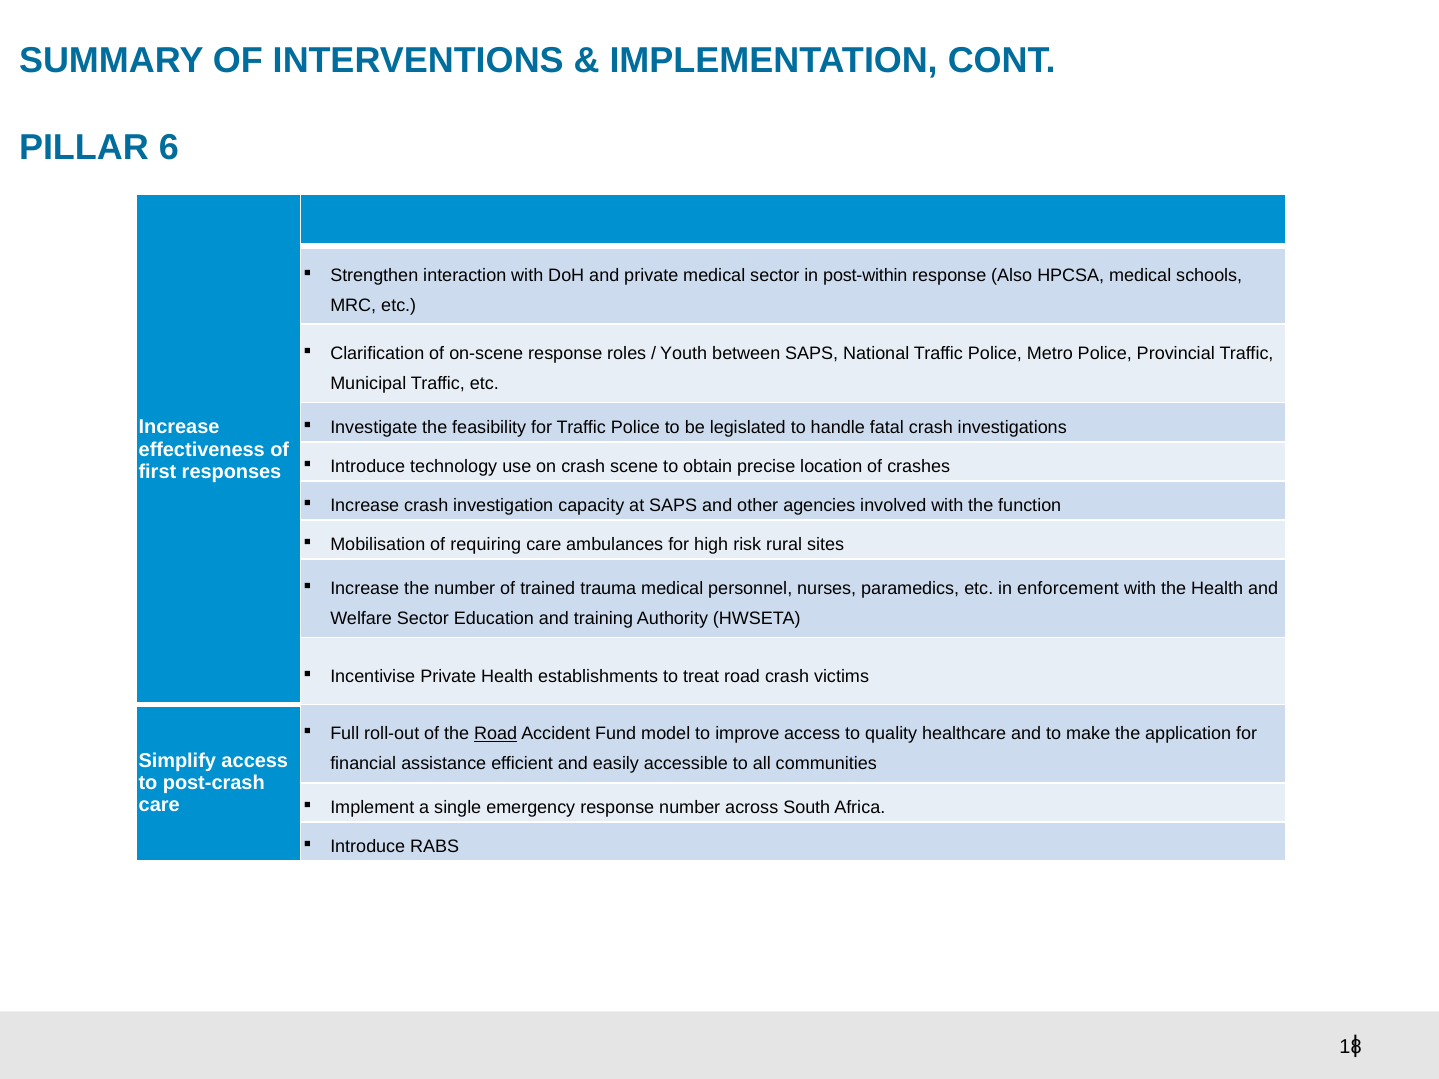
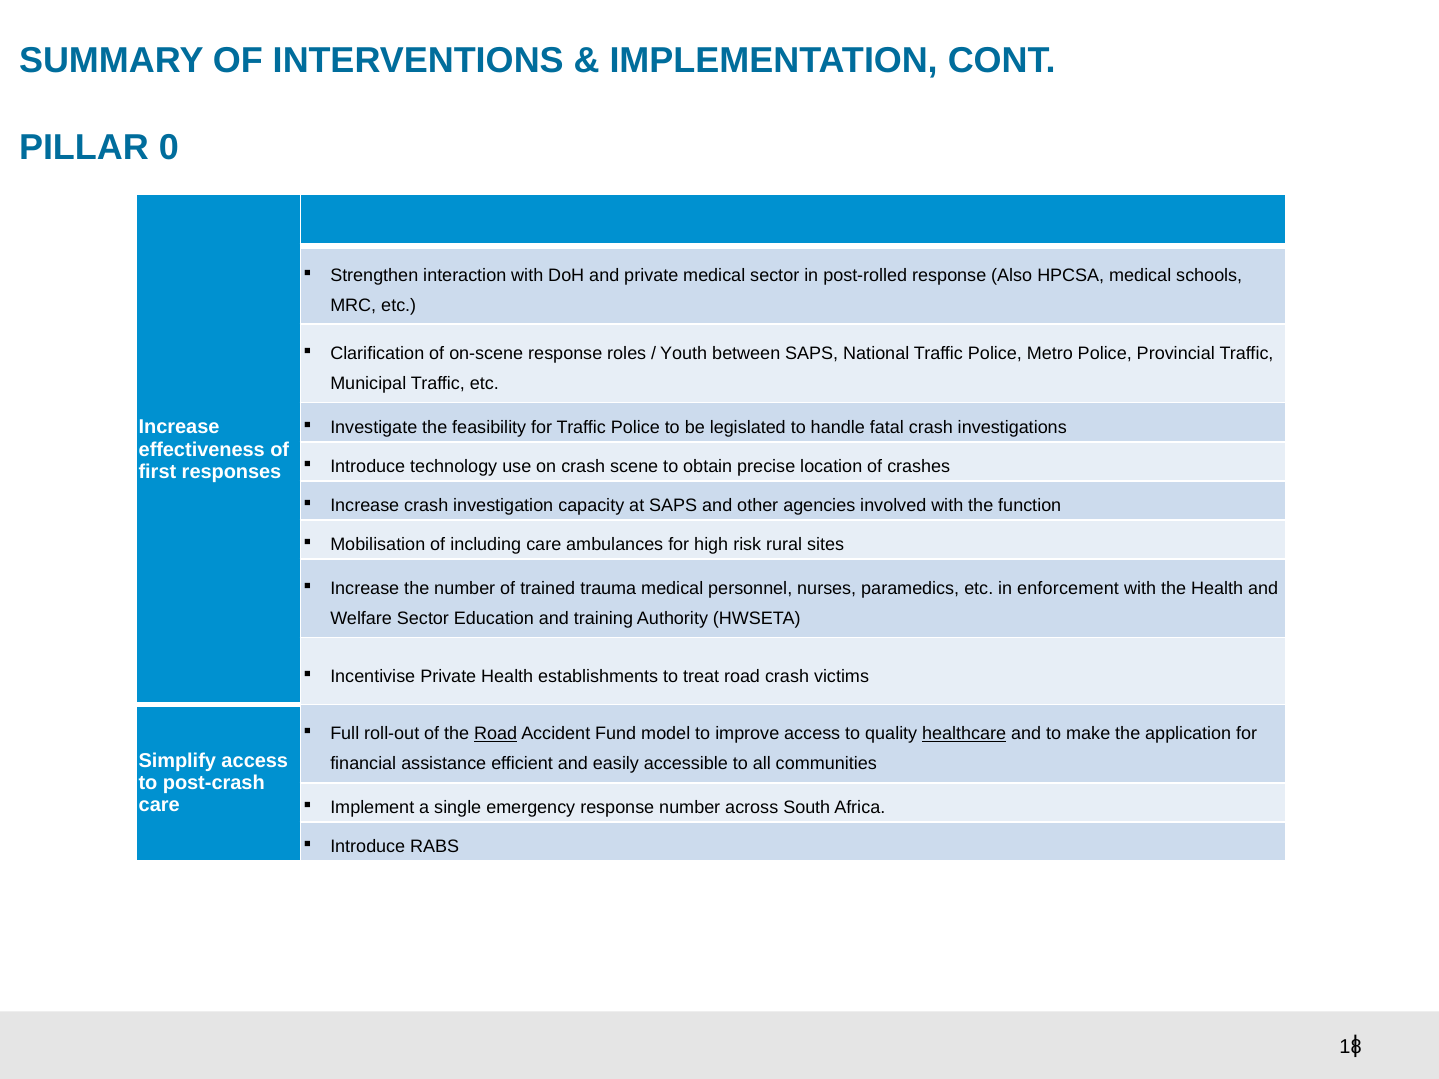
6: 6 -> 0
post-within: post-within -> post-rolled
requiring: requiring -> including
healthcare underline: none -> present
